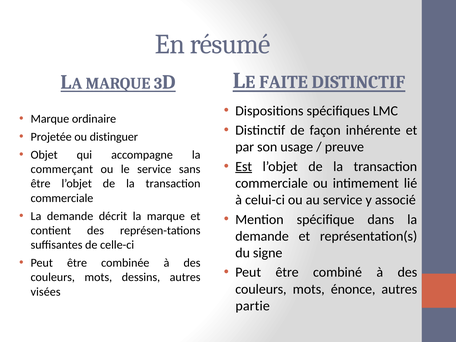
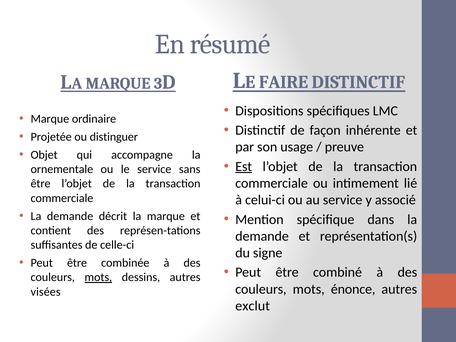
FAITE: FAITE -> FAIRE
commerçant: commerçant -> ornementale
mots at (98, 277) underline: none -> present
partie: partie -> exclut
